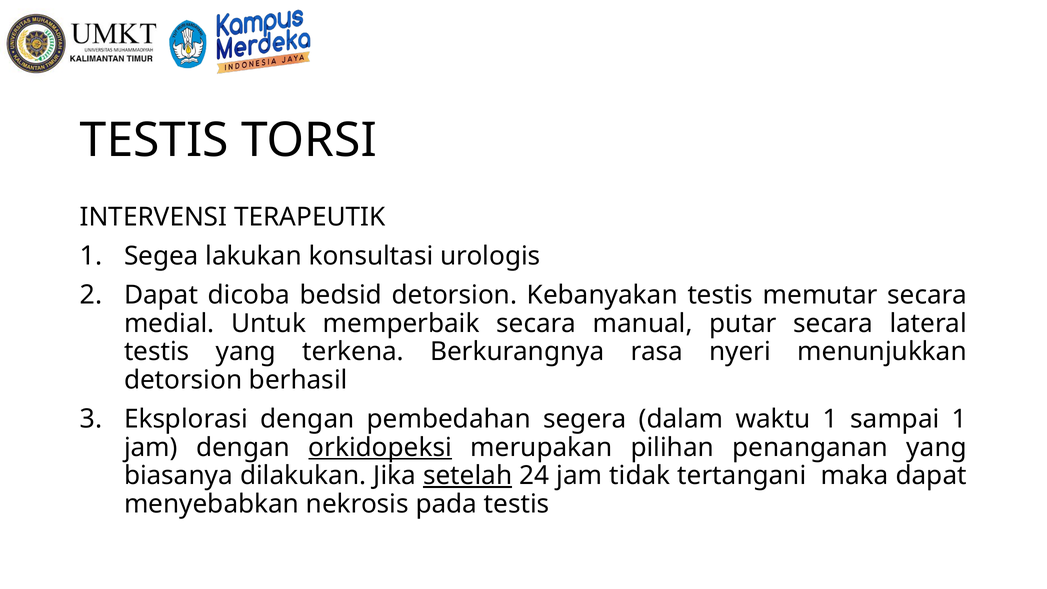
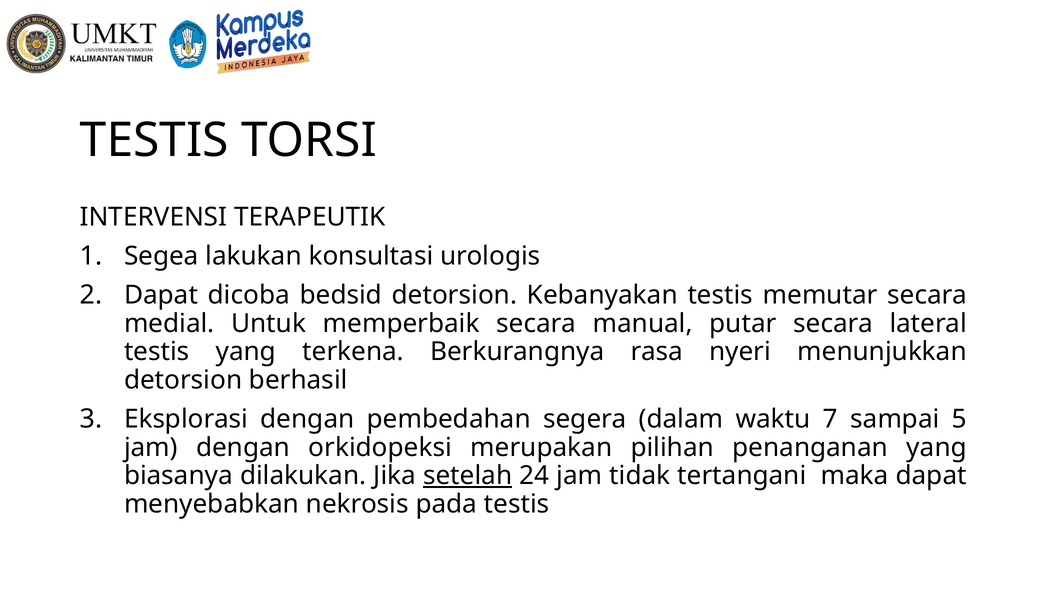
waktu 1: 1 -> 7
sampai 1: 1 -> 5
orkidopeksi underline: present -> none
